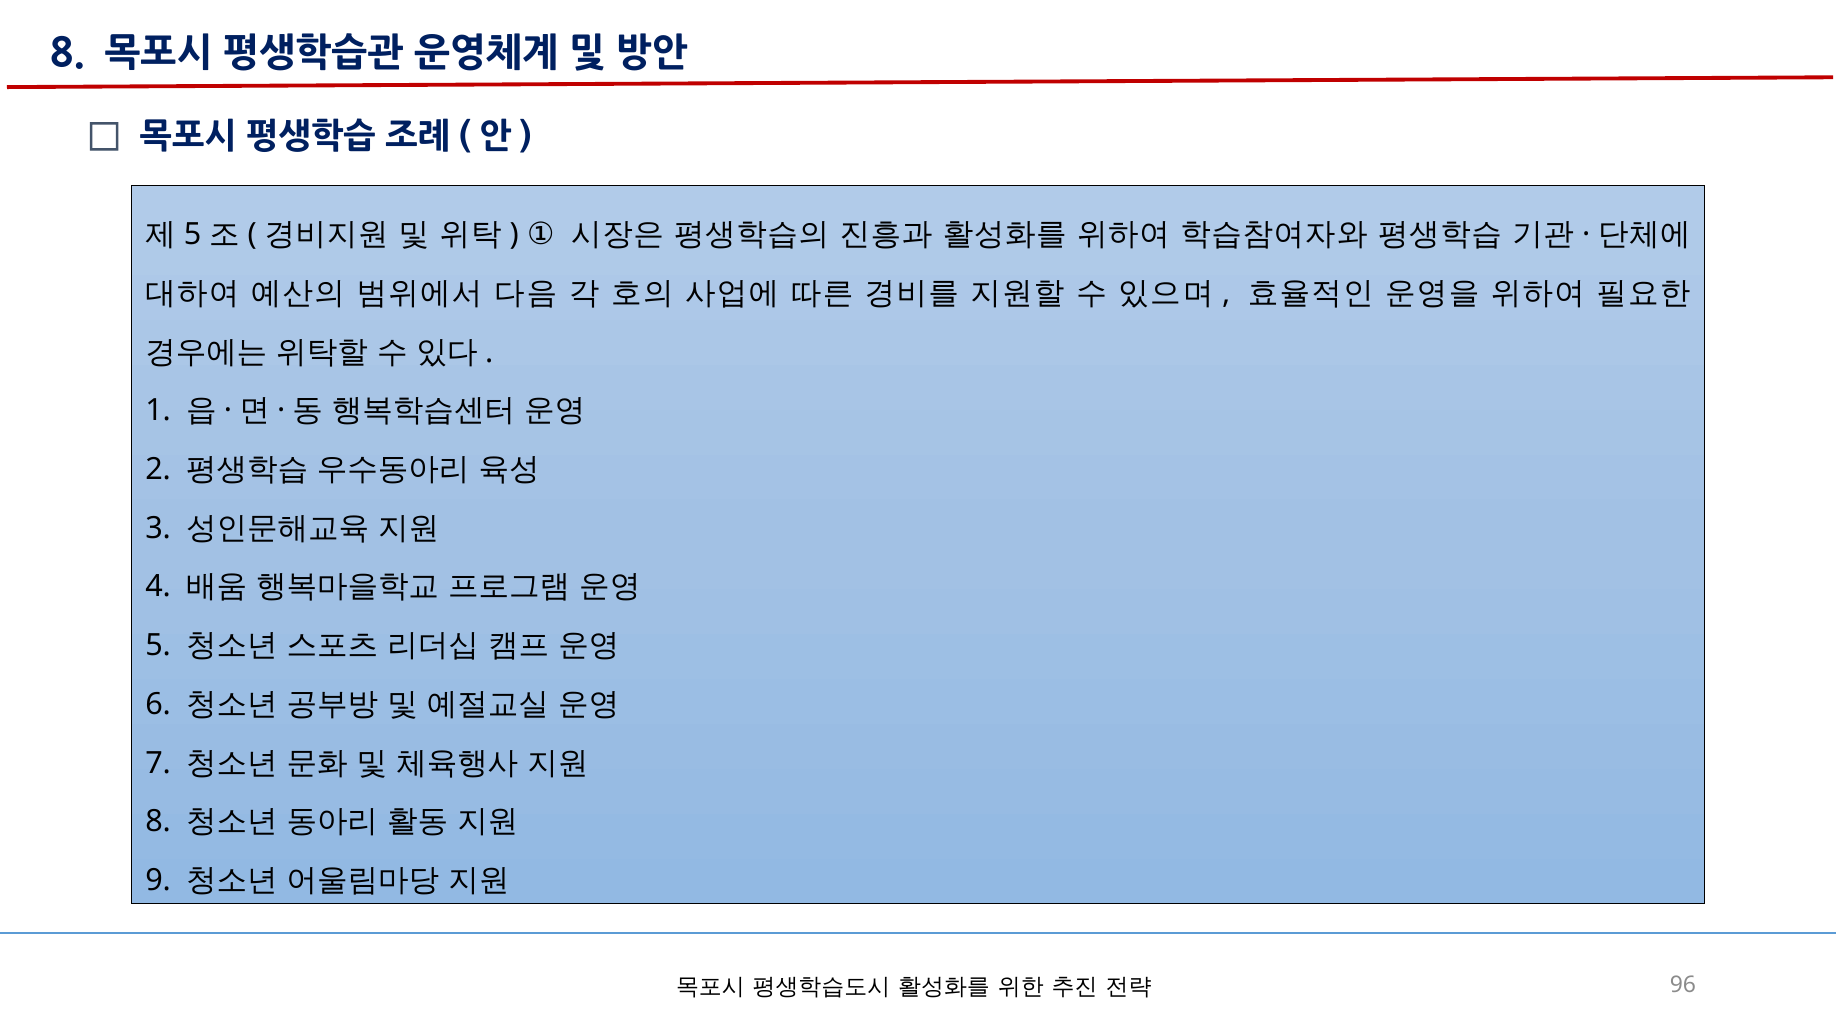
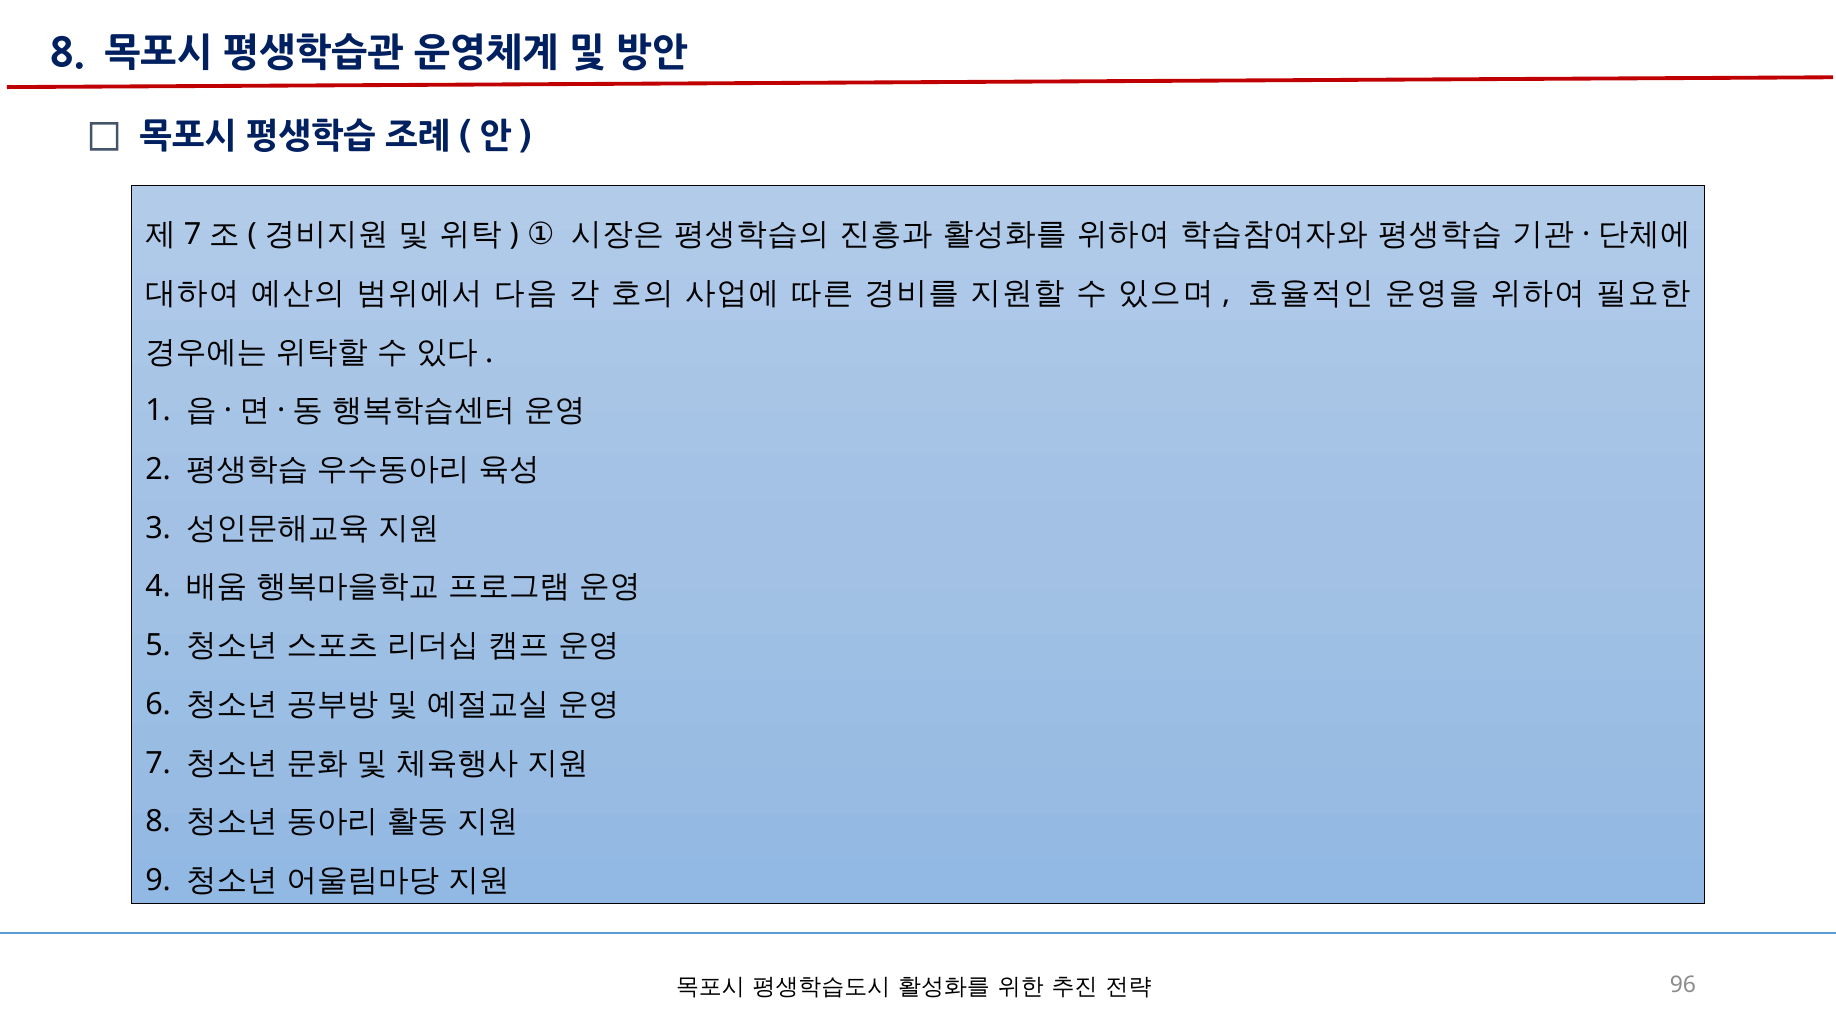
5 at (193, 234): 5 -> 7
